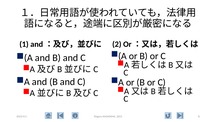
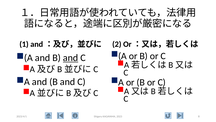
and at (71, 58) underline: none -> present
